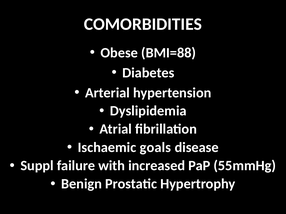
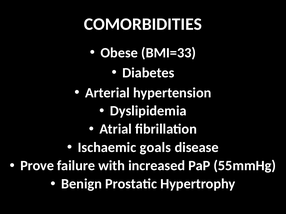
BMI=88: BMI=88 -> BMI=33
Suppl: Suppl -> Prove
